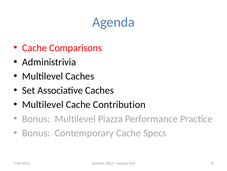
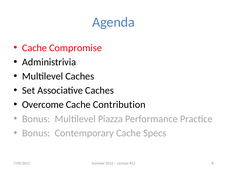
Comparisons: Comparisons -> Compromise
Multilevel at (43, 104): Multilevel -> Overcome
